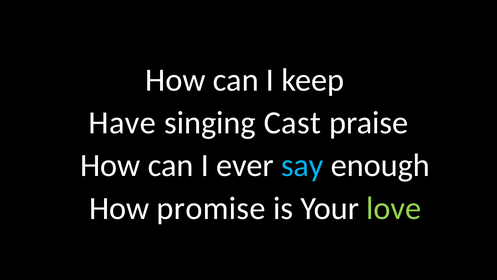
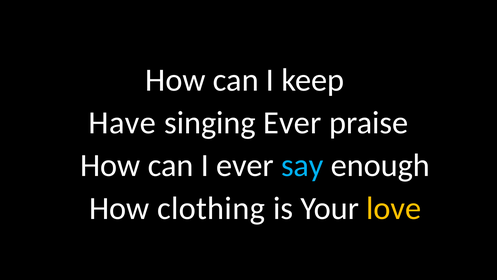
singing Cast: Cast -> Ever
promise: promise -> clothing
love colour: light green -> yellow
